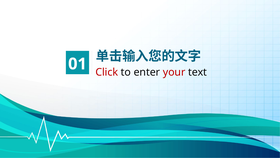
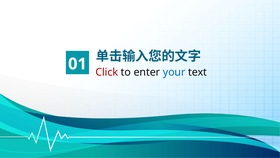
your colour: red -> blue
